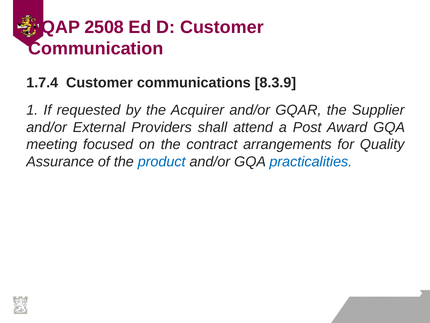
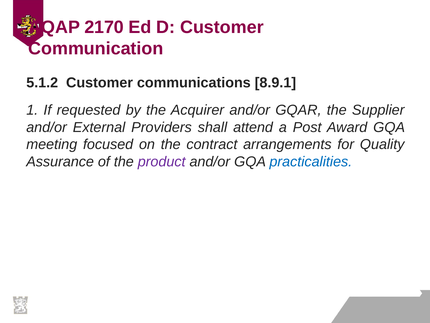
2508: 2508 -> 2170
1.7.4: 1.7.4 -> 5.1.2
8.3.9: 8.3.9 -> 8.9.1
product colour: blue -> purple
